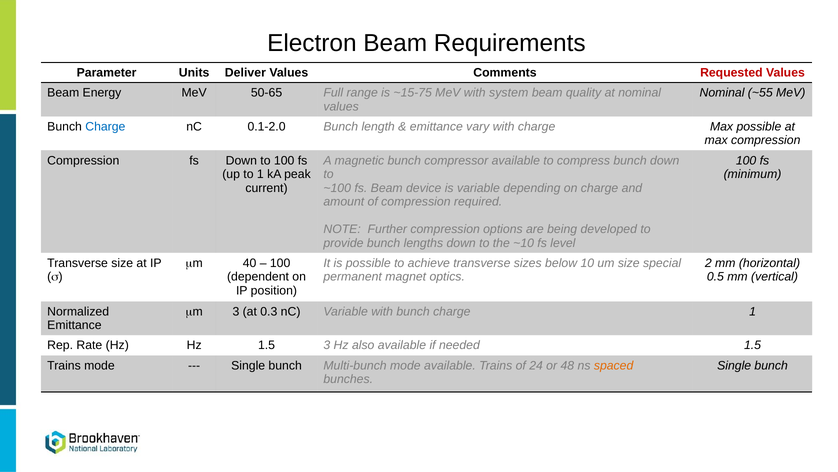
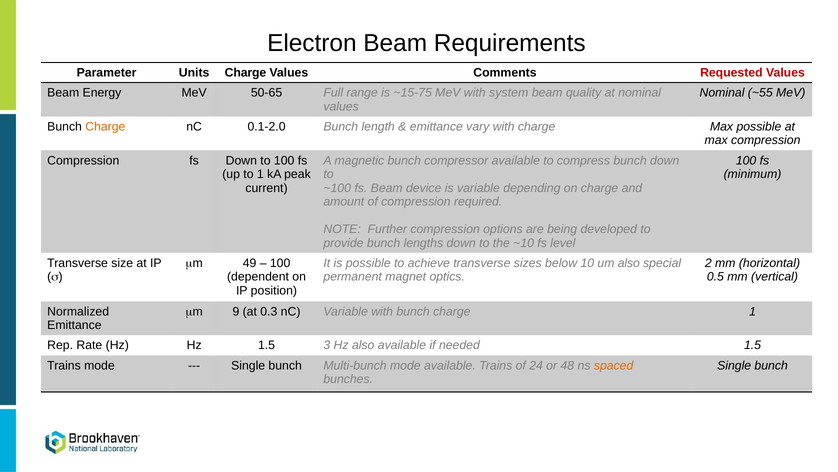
Units Deliver: Deliver -> Charge
Charge at (105, 126) colour: blue -> orange
40: 40 -> 49
um size: size -> also
mm 3: 3 -> 9
